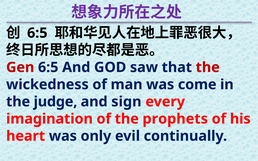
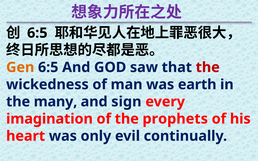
Gen colour: red -> orange
come: come -> earth
judge: judge -> many
